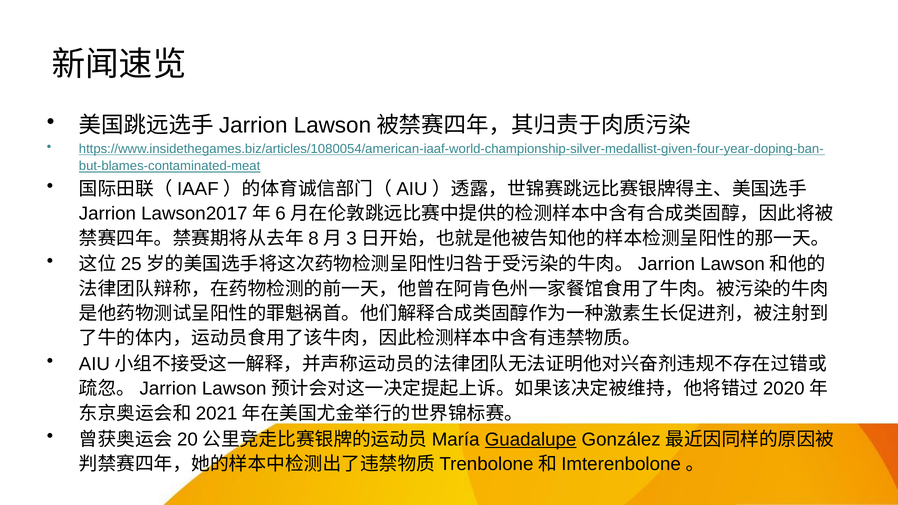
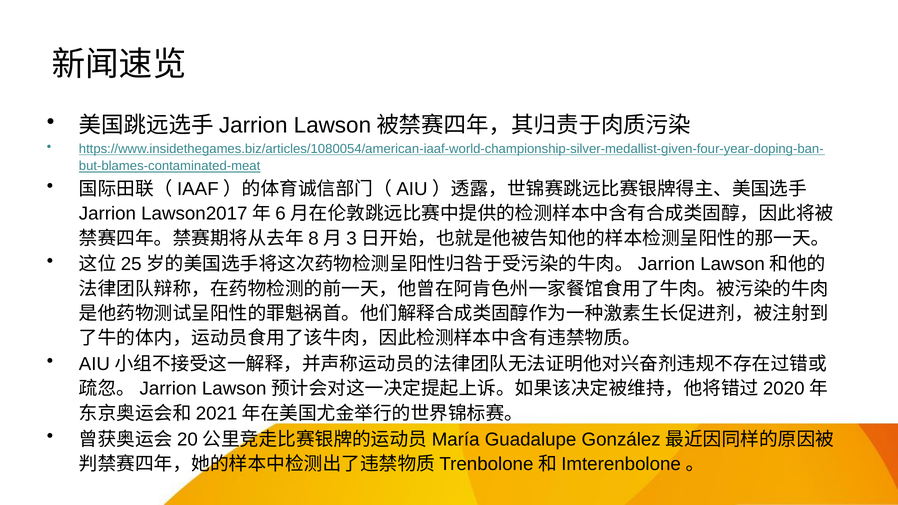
Guadalupe underline: present -> none
